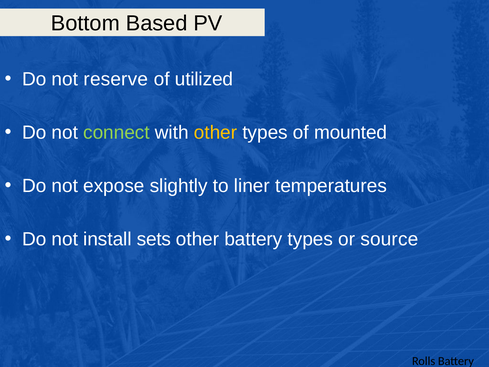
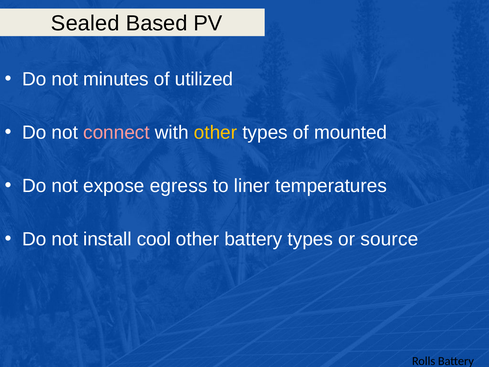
Bottom: Bottom -> Sealed
reserve: reserve -> minutes
connect colour: light green -> pink
slightly: slightly -> egress
sets: sets -> cool
